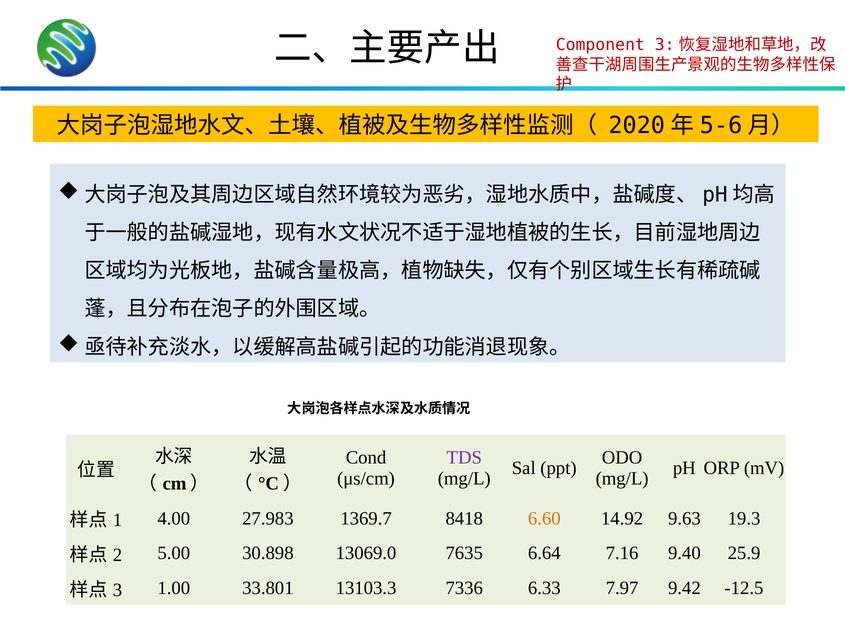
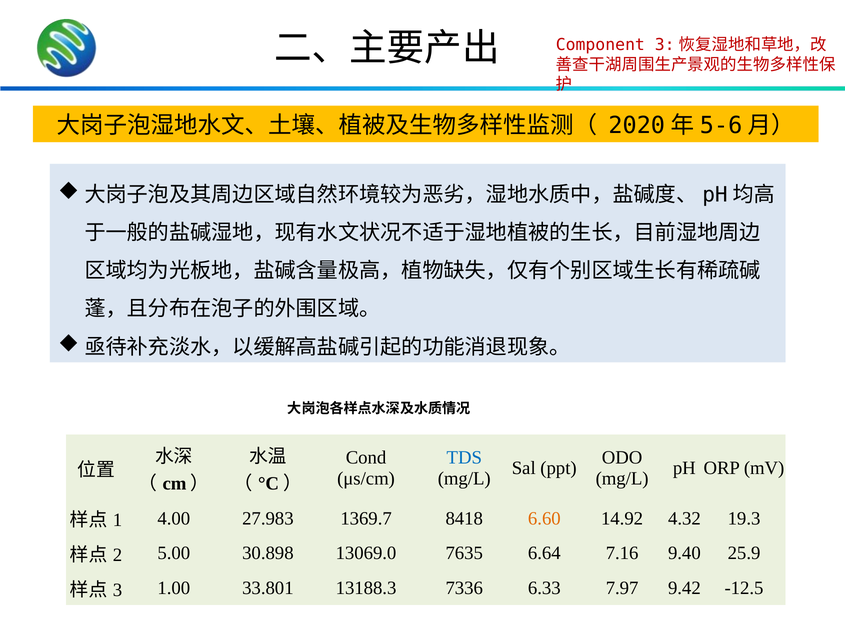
TDS colour: purple -> blue
9.63: 9.63 -> 4.32
13103.3: 13103.3 -> 13188.3
